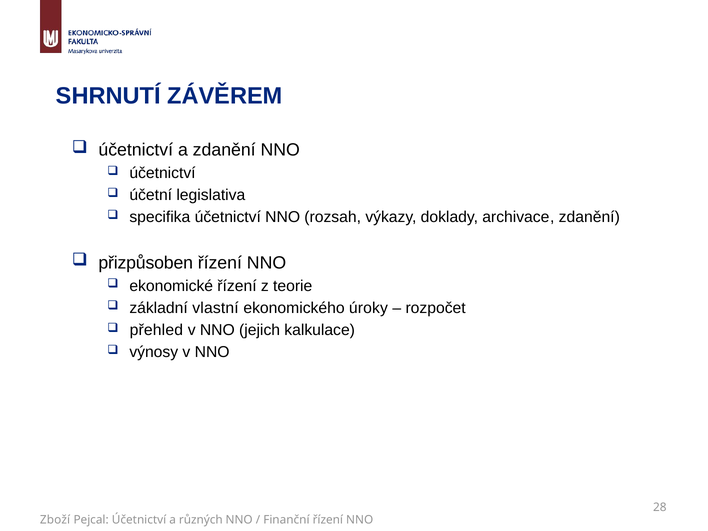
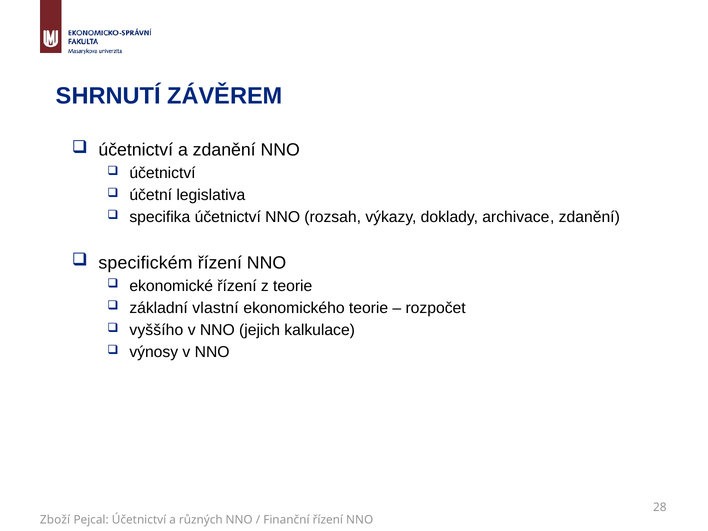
přizpůsoben: přizpůsoben -> specifickém
ekonomického úroky: úroky -> teorie
přehled: přehled -> vyššího
